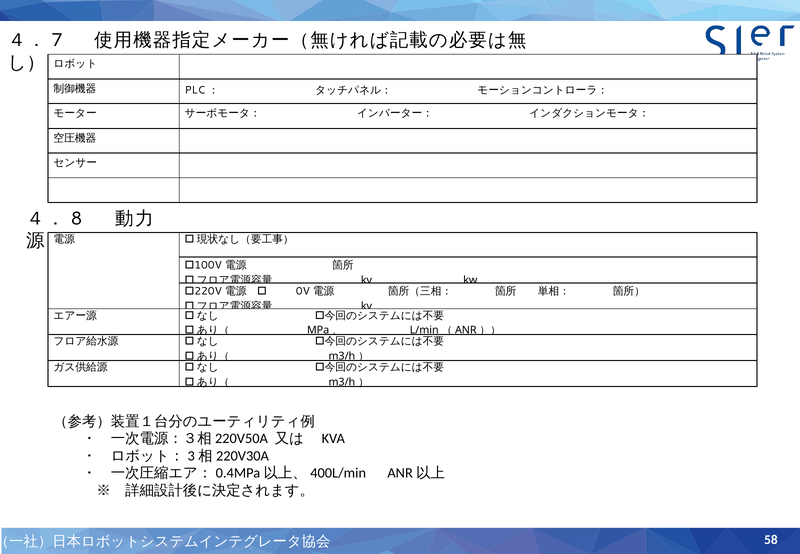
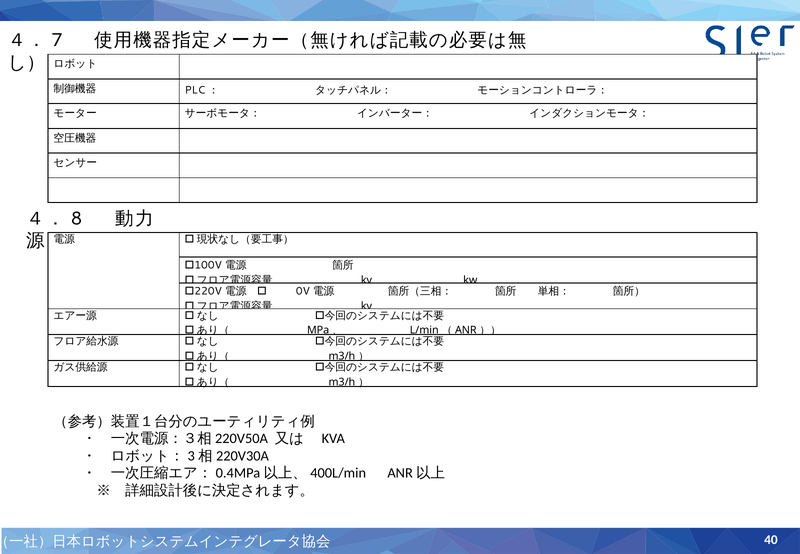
58: 58 -> 40
